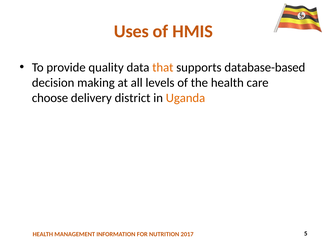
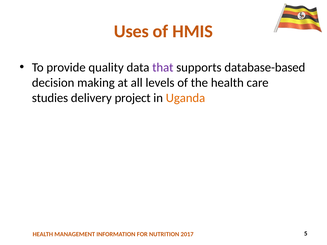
that colour: orange -> purple
choose: choose -> studies
district: district -> project
